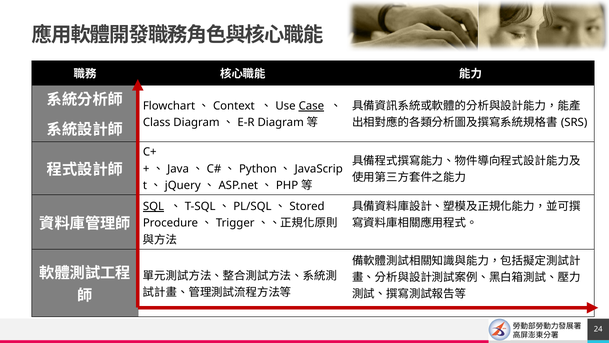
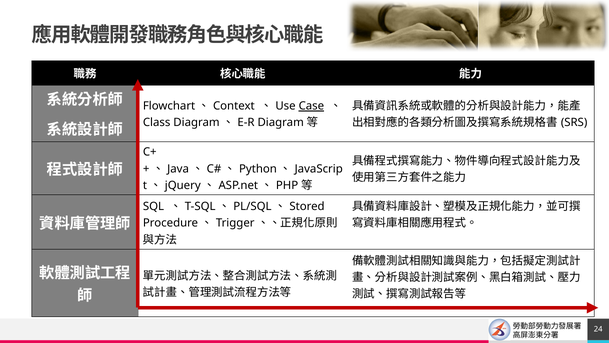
SQL underline: present -> none
